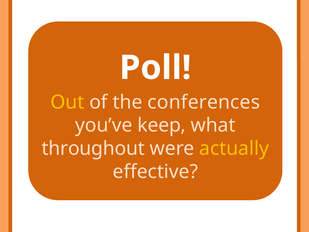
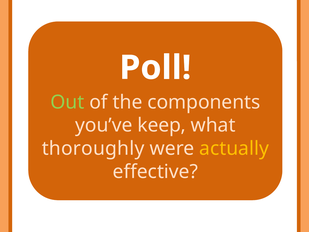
Out colour: yellow -> light green
conferences: conferences -> components
throughout: throughout -> thoroughly
